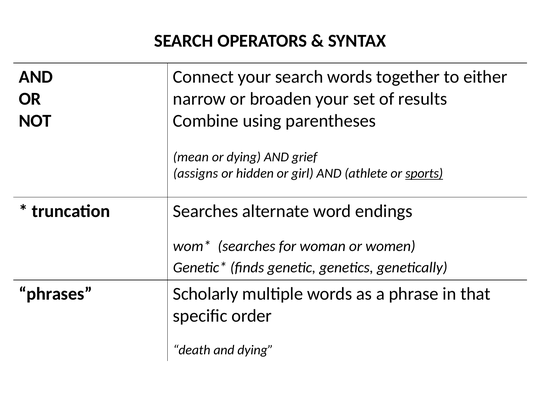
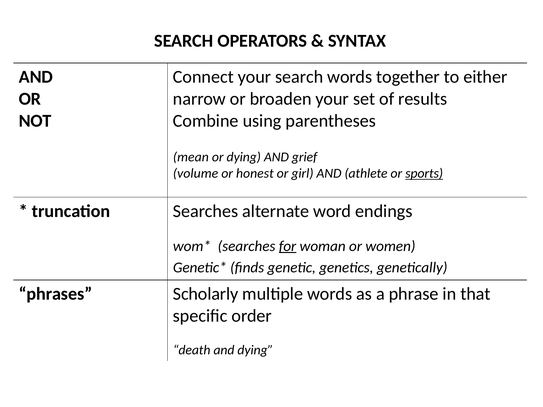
assigns: assigns -> volume
hidden: hidden -> honest
for underline: none -> present
